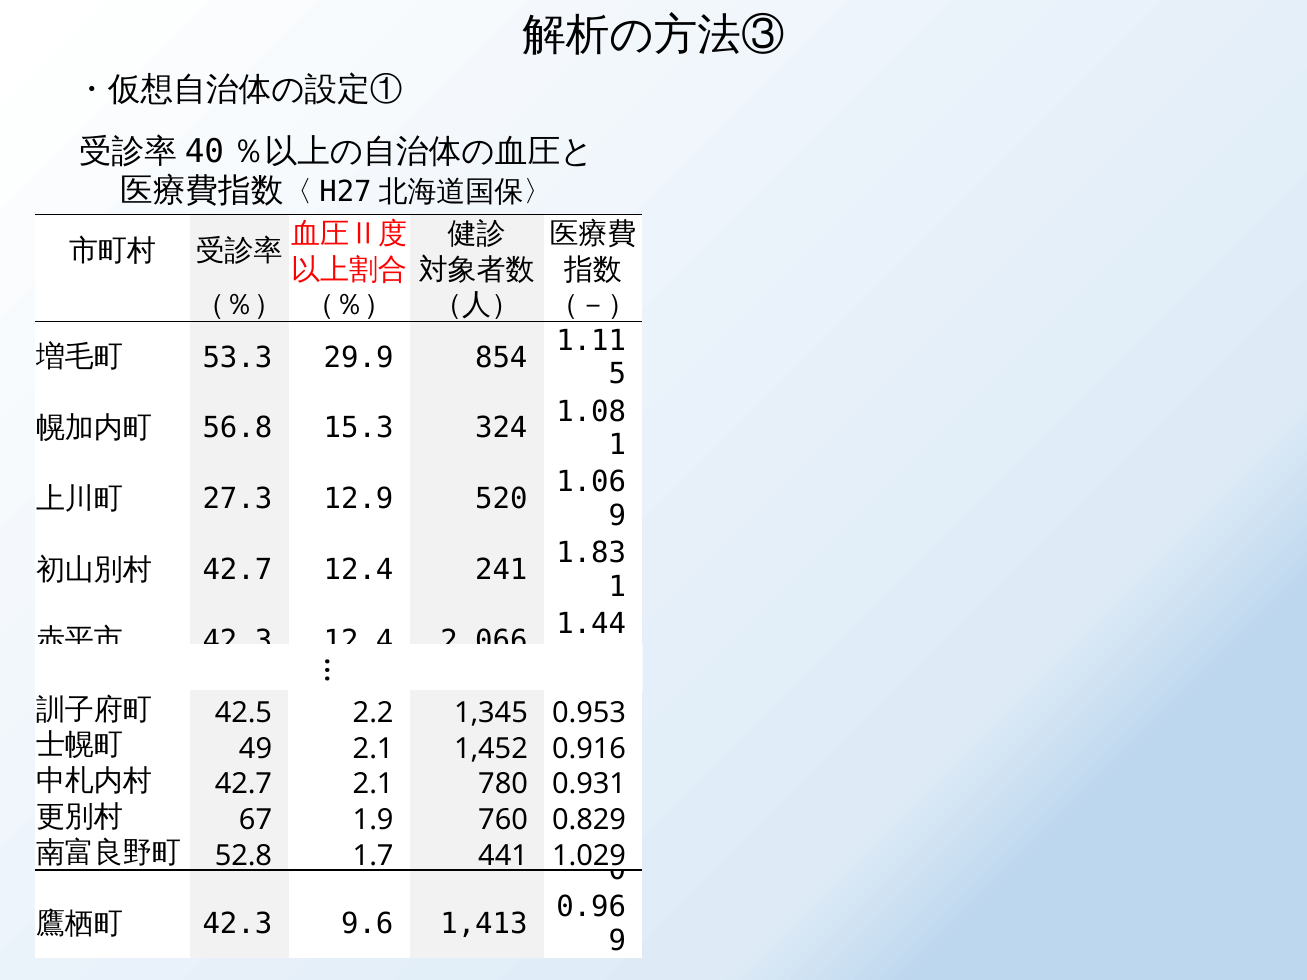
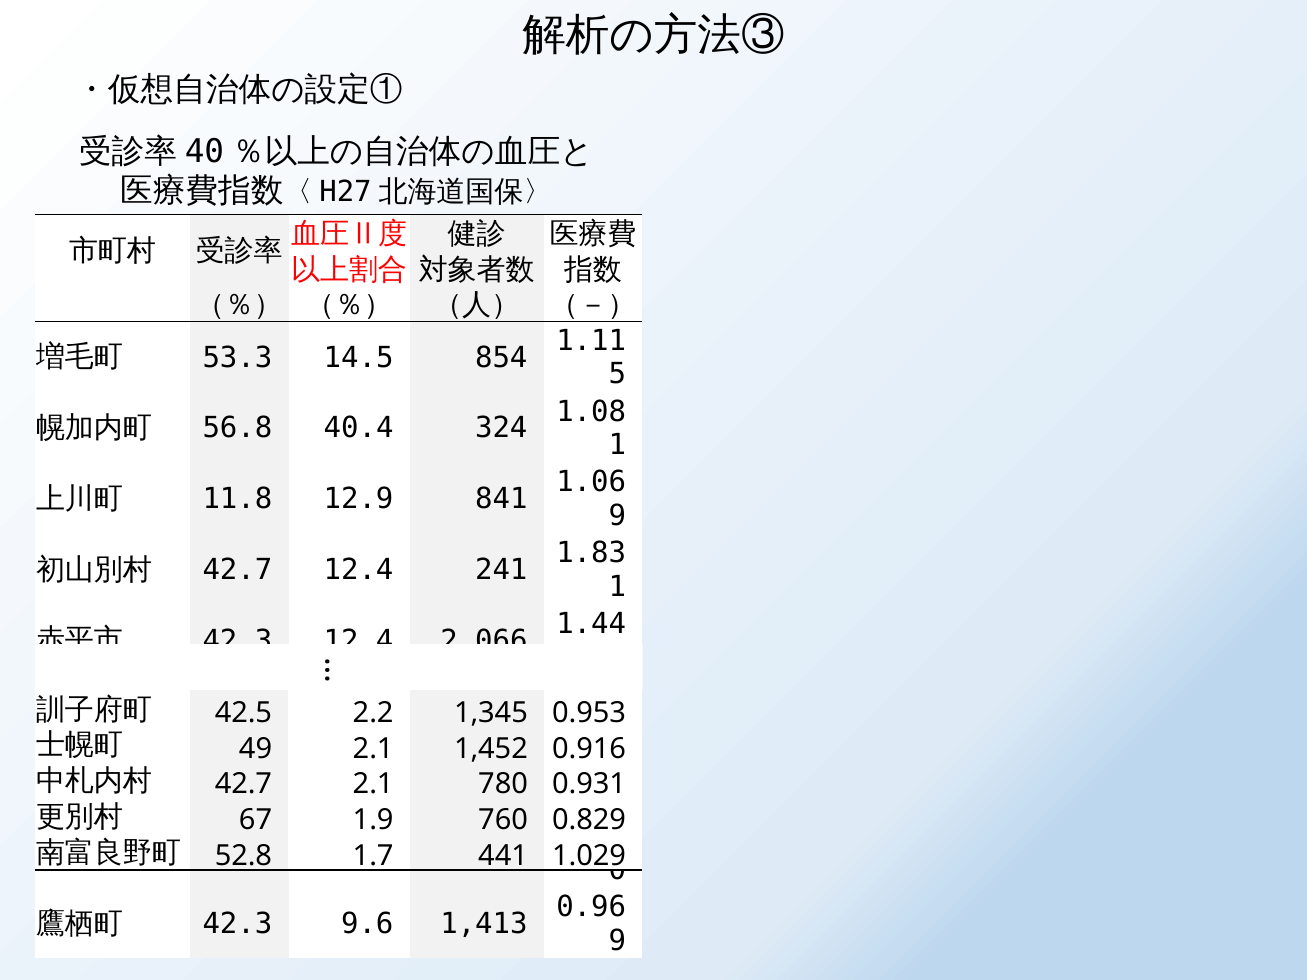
29.9: 29.9 -> 14.5
15.3: 15.3 -> 40.4
27.3: 27.3 -> 11.8
520: 520 -> 841
